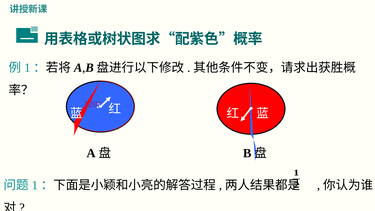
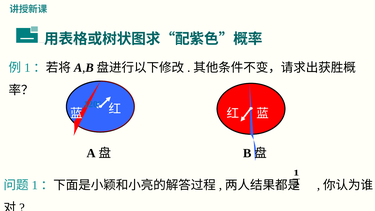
120° colour: purple -> blue
